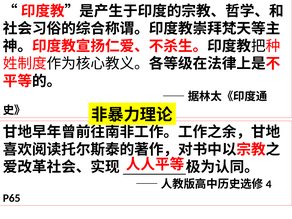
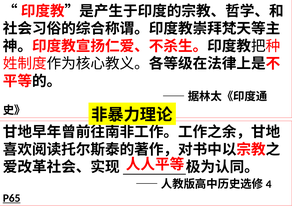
P65 underline: none -> present
